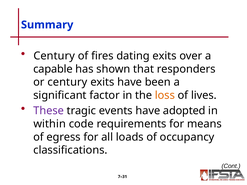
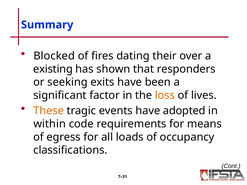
Century at (54, 56): Century -> Blocked
dating exits: exits -> their
capable: capable -> existing
or century: century -> seeking
These colour: purple -> orange
